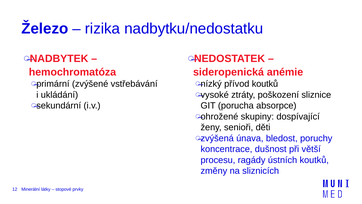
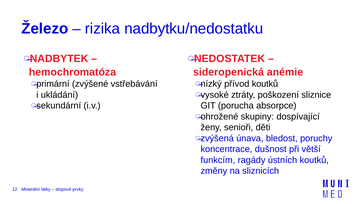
procesu: procesu -> funkcím
